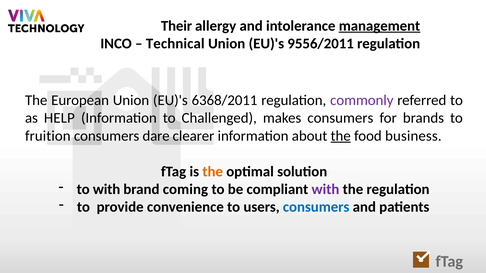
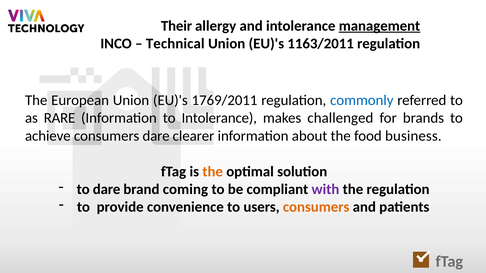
9556/2011: 9556/2011 -> 1163/2011
6368/2011: 6368/2011 -> 1769/2011
commonly colour: purple -> blue
HELP: HELP -> RARE
to Challenged: Challenged -> Intolerance
makes consumers: consumers -> challenged
fruition: fruition -> achieve
the at (341, 136) underline: present -> none
to with: with -> dare
consumers at (316, 207) colour: blue -> orange
